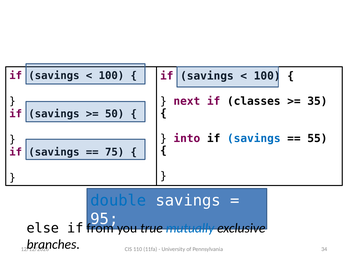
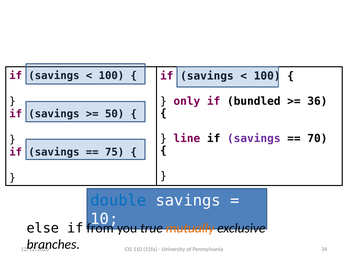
next: next -> only
classes: classes -> bundled
35: 35 -> 36
into: into -> line
savings at (254, 139) colour: blue -> purple
55: 55 -> 70
95: 95 -> 10
mutually colour: blue -> orange
